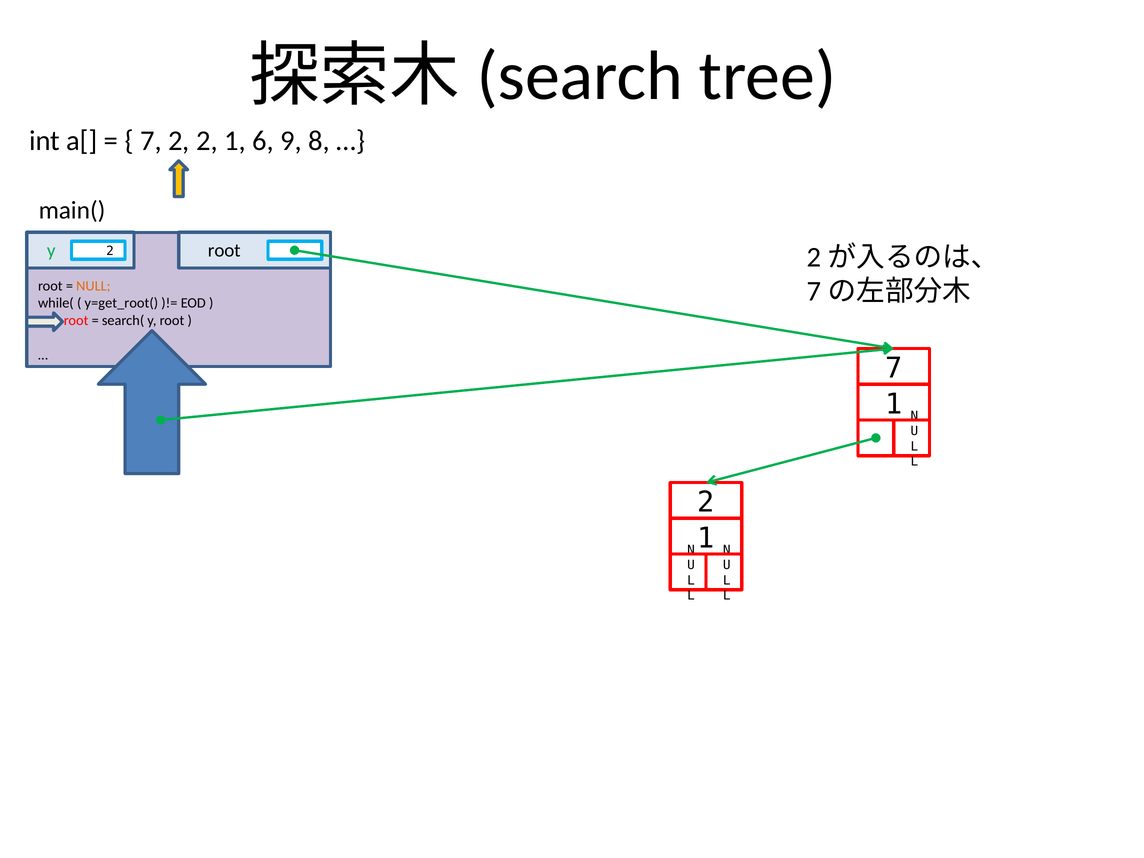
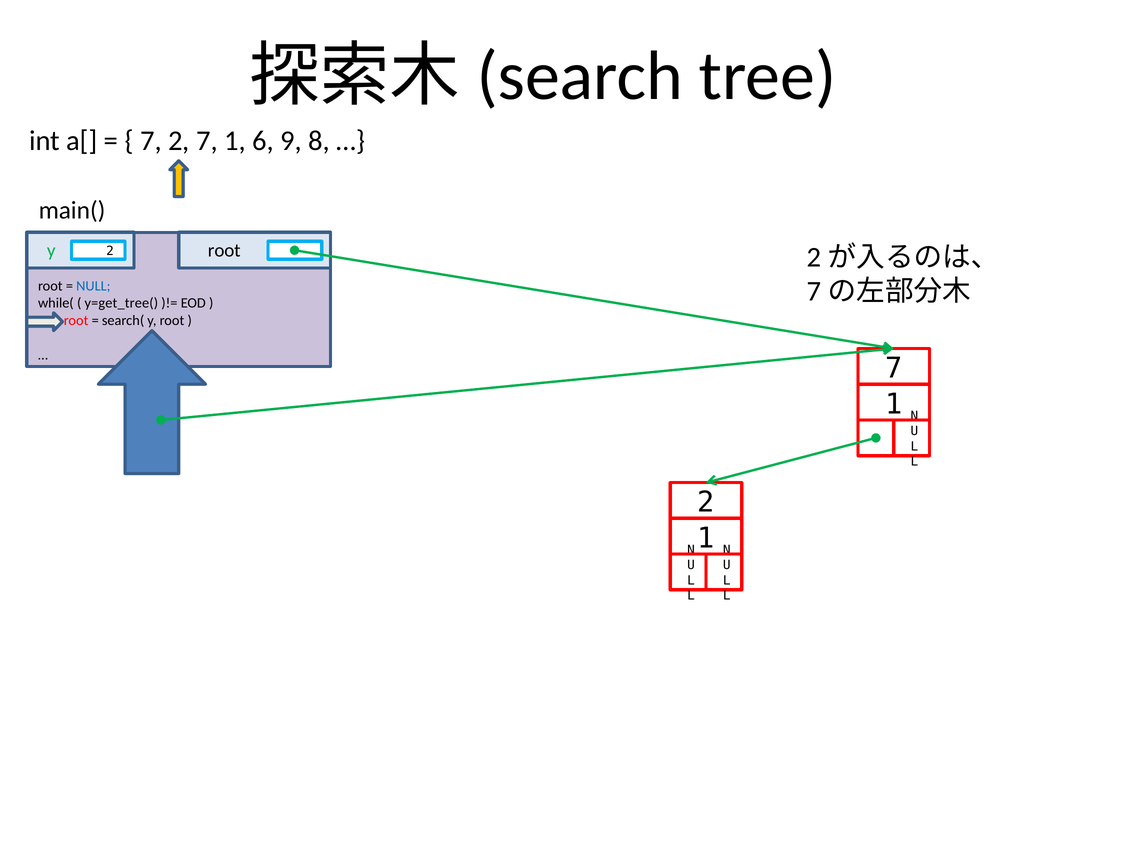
2 2: 2 -> 7
NULL colour: orange -> blue
y=get_root(: y=get_root( -> y=get_tree(
